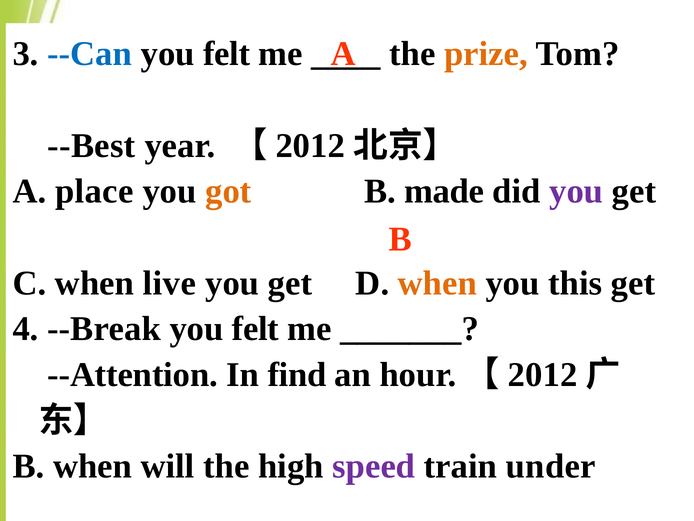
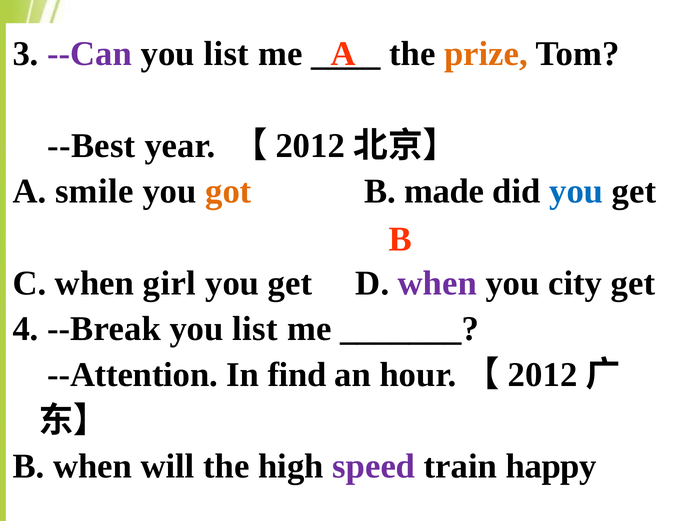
--Can colour: blue -> purple
felt at (227, 54): felt -> list
place: place -> smile
you at (576, 191) colour: purple -> blue
live: live -> girl
when at (437, 283) colour: orange -> purple
this: this -> city
felt at (256, 329): felt -> list
under: under -> happy
